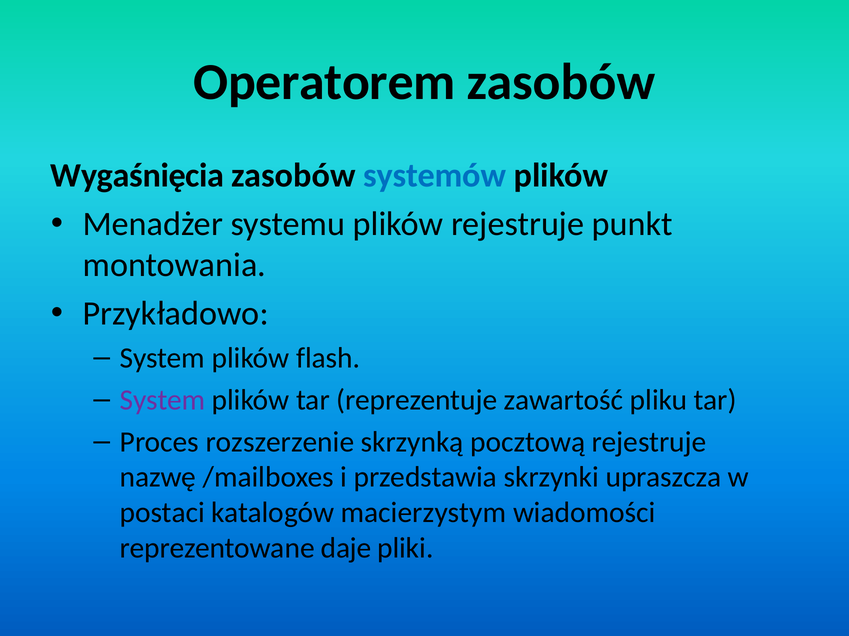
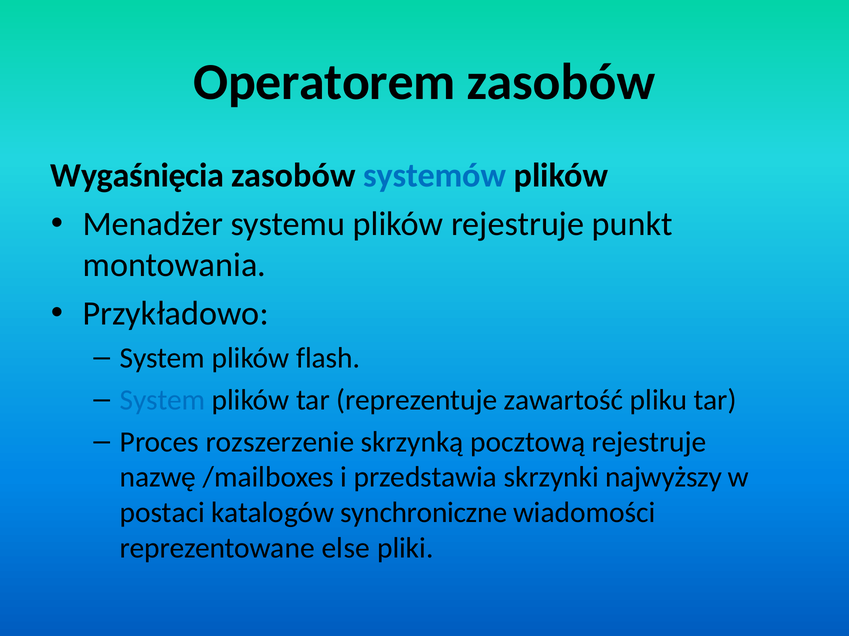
System at (163, 400) colour: purple -> blue
upraszcza: upraszcza -> najwyższy
macierzystym: macierzystym -> synchroniczne
daje: daje -> else
